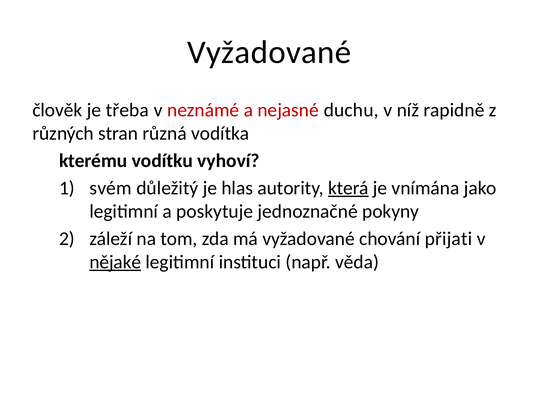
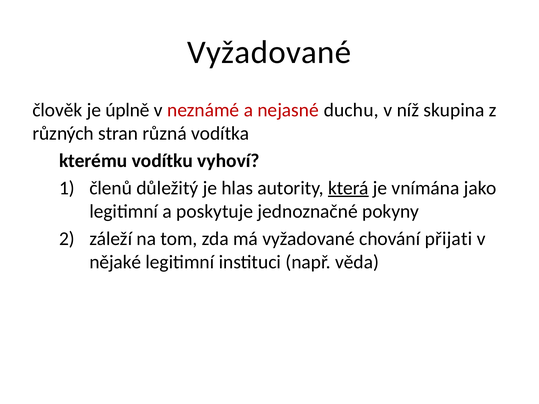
třeba: třeba -> úplně
rapidně: rapidně -> skupina
svém: svém -> členů
nějaké underline: present -> none
